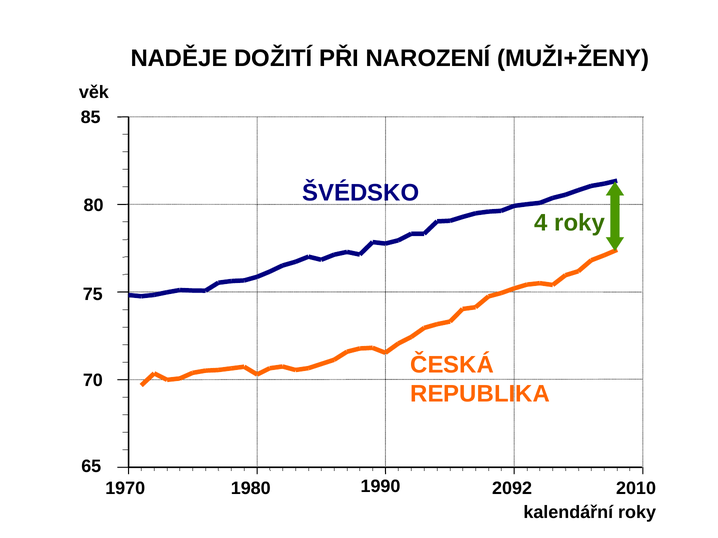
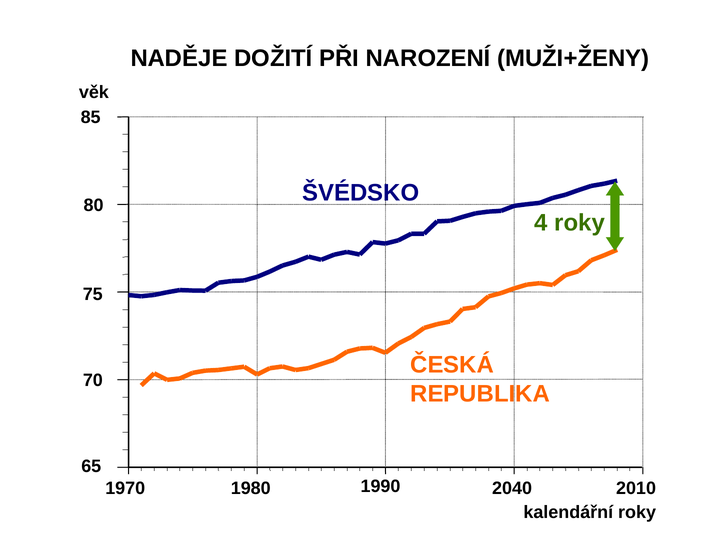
2092: 2092 -> 2040
